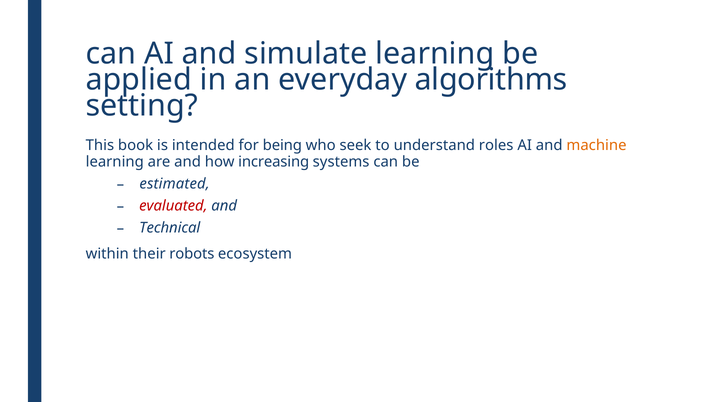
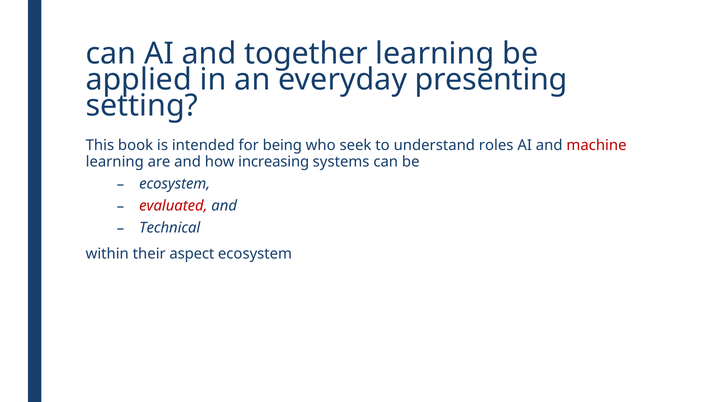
simulate: simulate -> together
algorithms: algorithms -> presenting
machine colour: orange -> red
estimated at (175, 184): estimated -> ecosystem
robots: robots -> aspect
